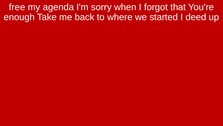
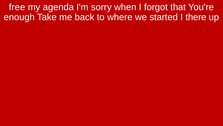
deed: deed -> there
